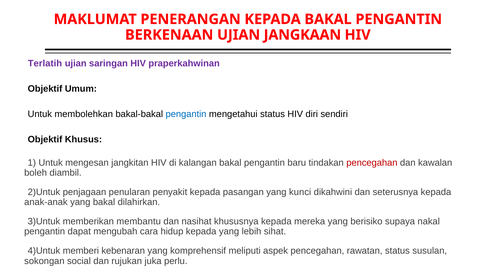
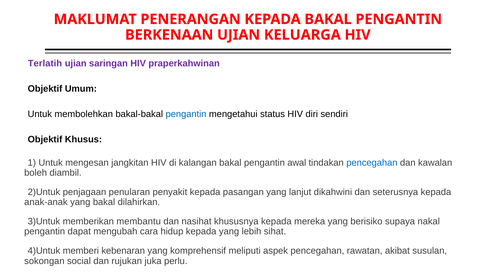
JANGKAAN: JANGKAAN -> KELUARGA
baru: baru -> awal
pencegahan at (372, 163) colour: red -> blue
kunci: kunci -> lanjut
rawatan status: status -> akibat
